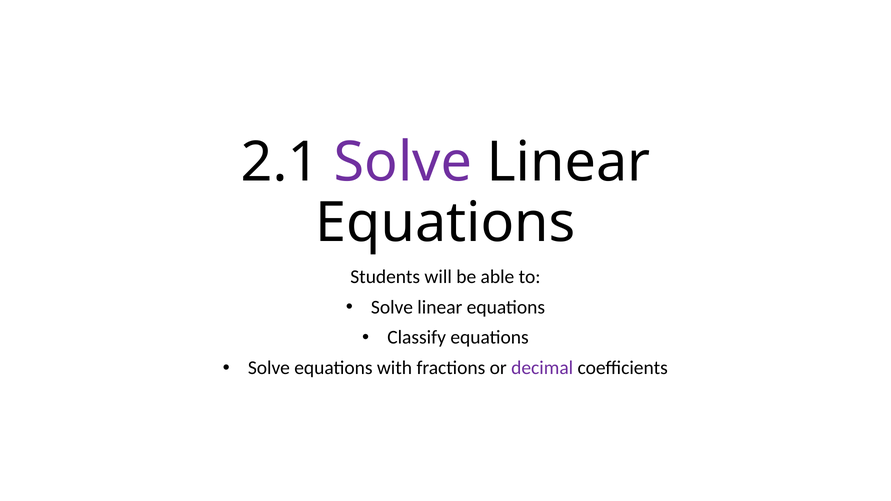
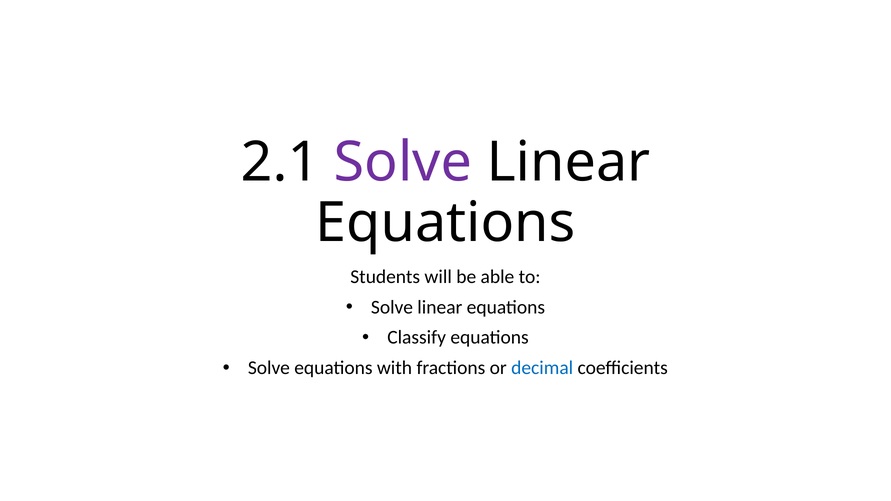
decimal colour: purple -> blue
